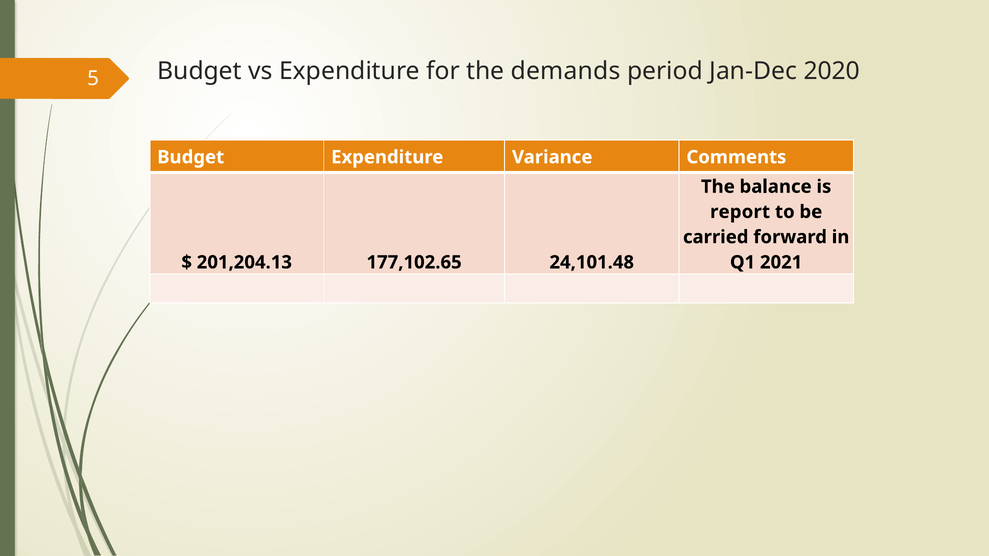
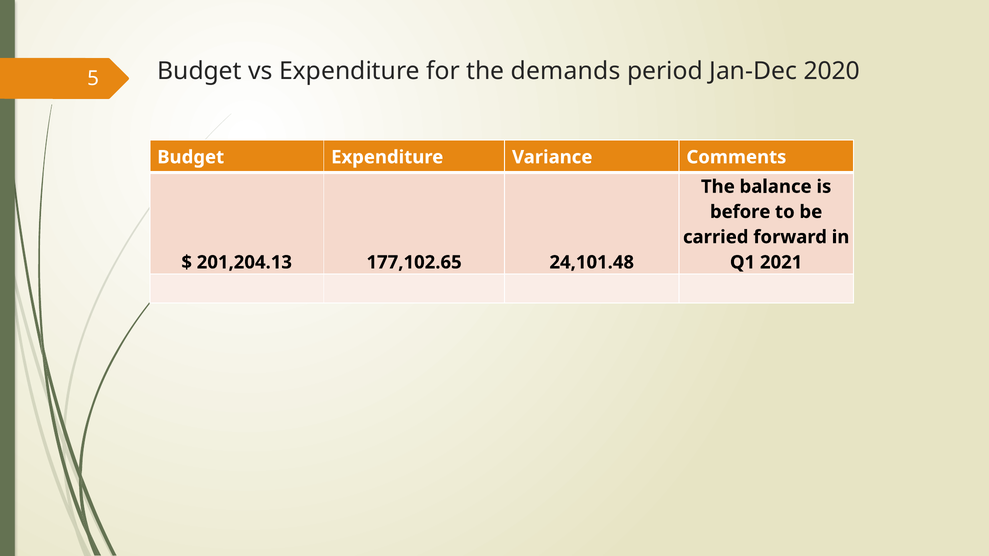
report: report -> before
